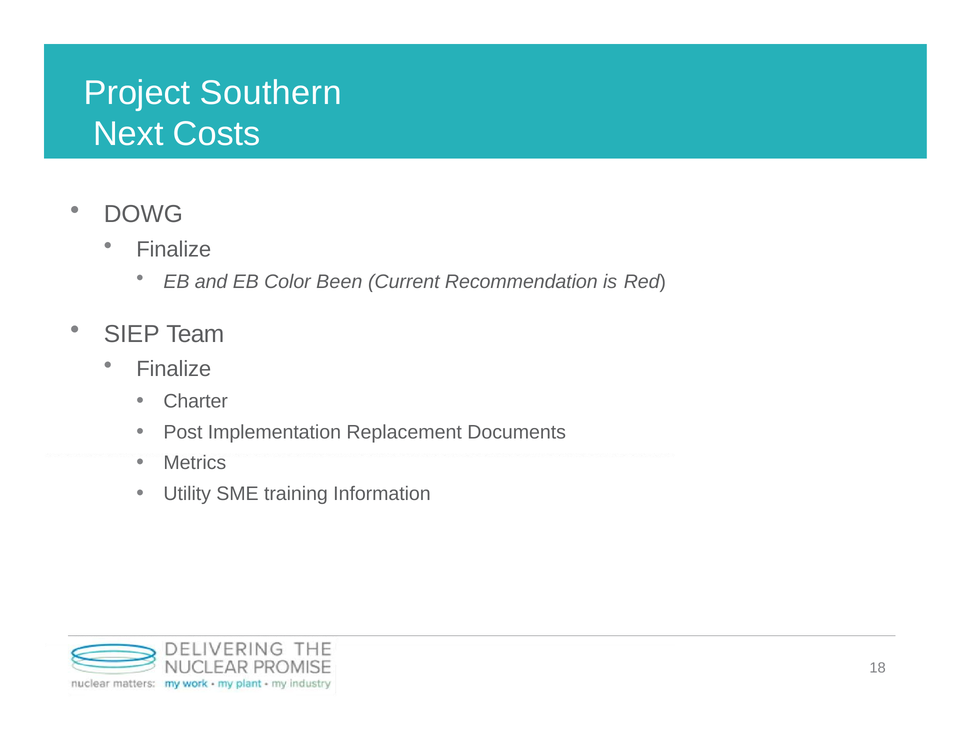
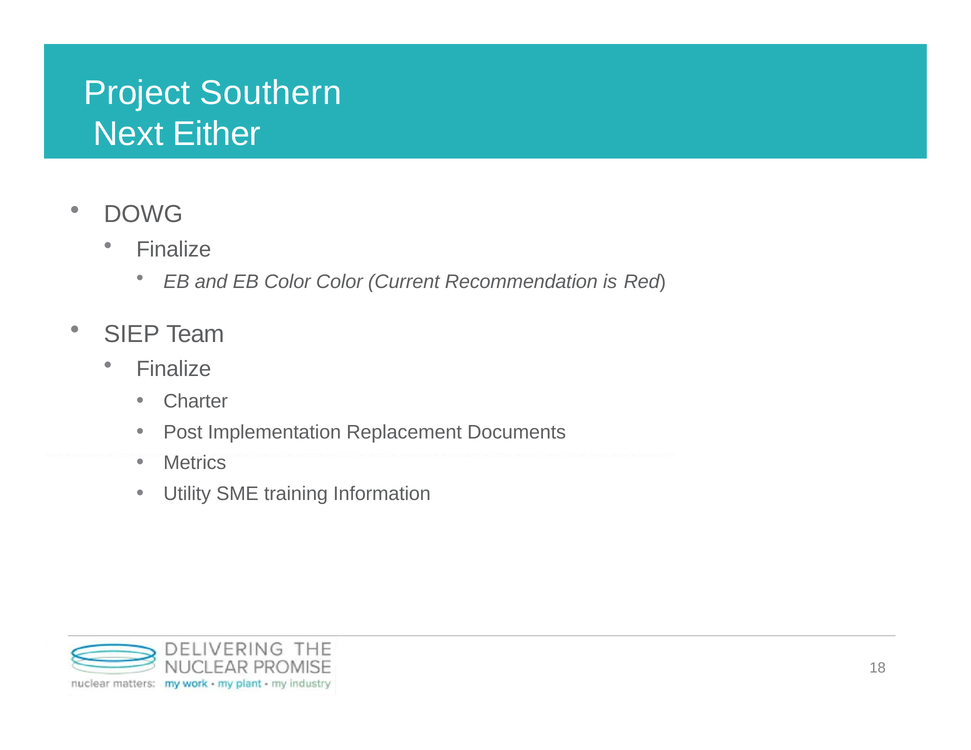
Costs: Costs -> Either
Color Been: Been -> Color
